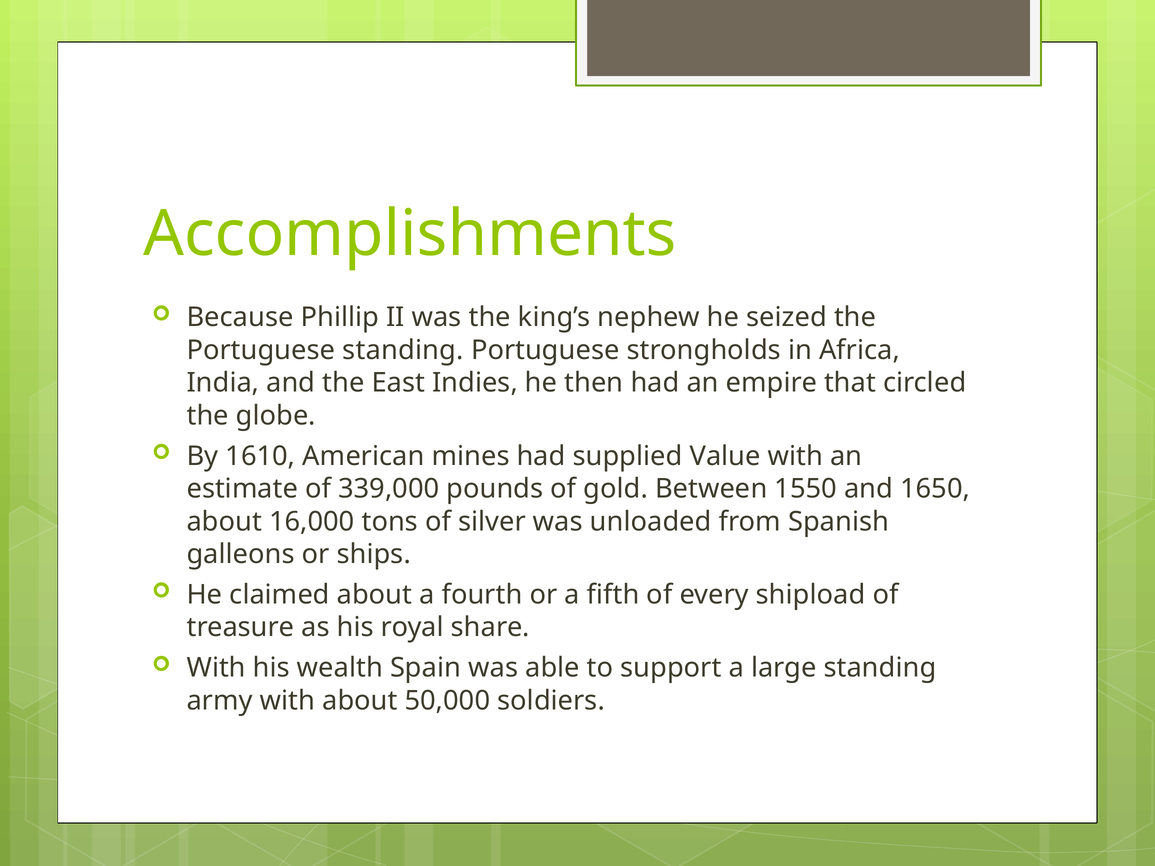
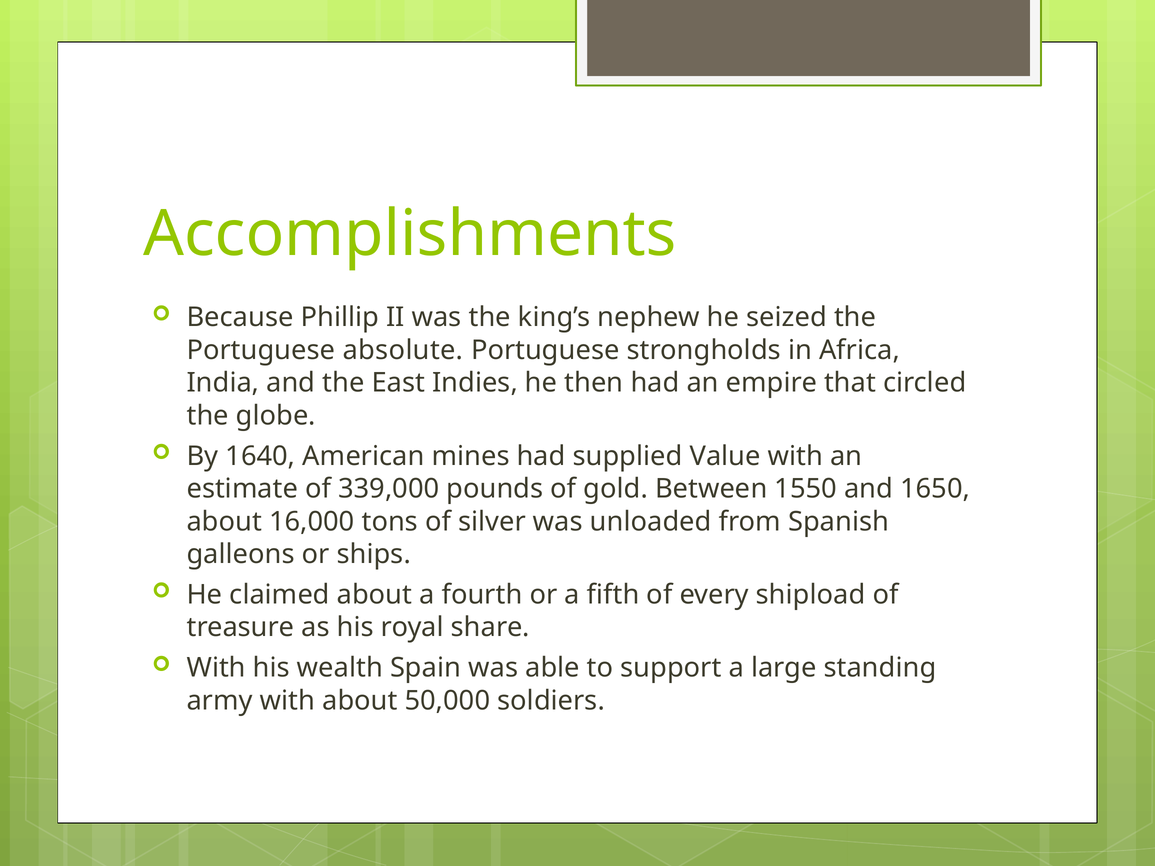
Portuguese standing: standing -> absolute
1610: 1610 -> 1640
